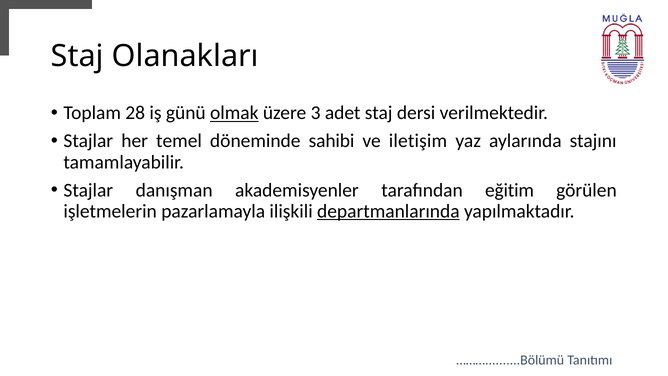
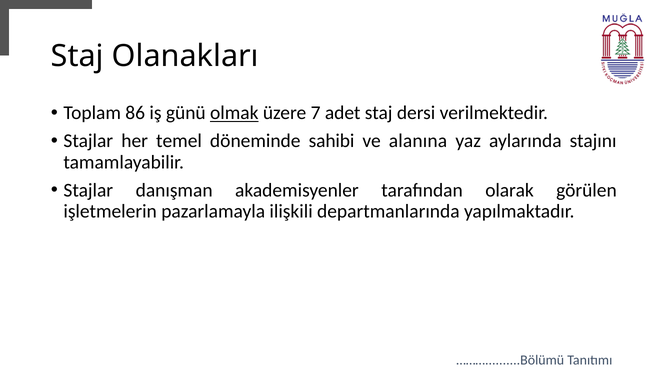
28: 28 -> 86
3: 3 -> 7
iletişim: iletişim -> alanına
eğitim: eğitim -> olarak
departmanlarında underline: present -> none
